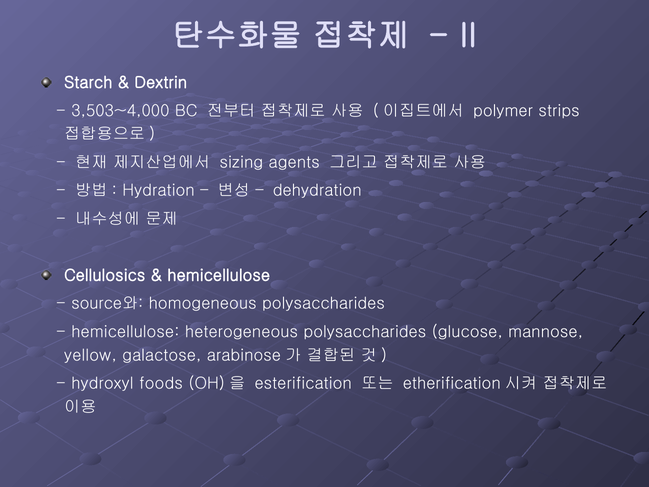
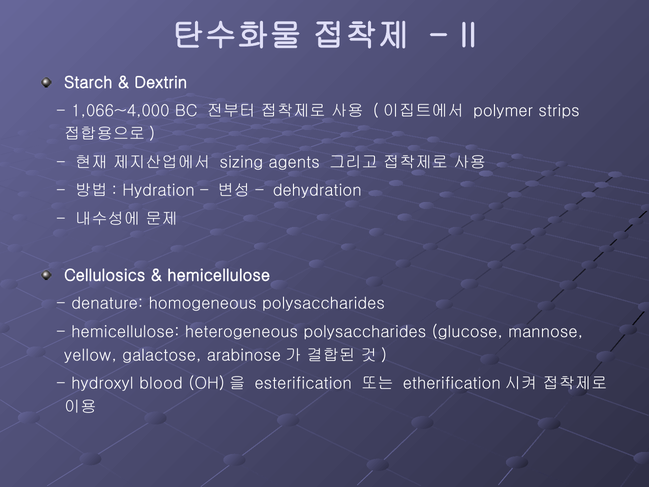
3,503~4,000: 3,503~4,000 -> 1,066~4,000
source와: source와 -> denature
foods: foods -> blood
